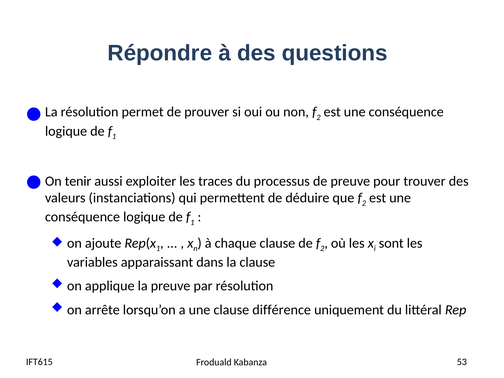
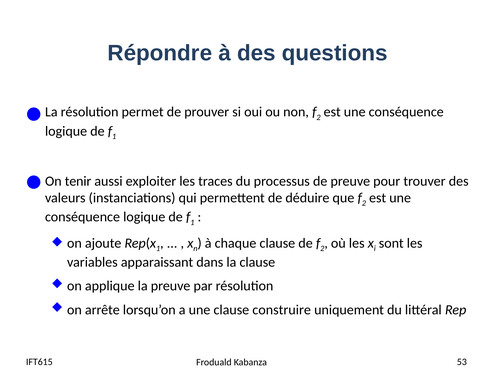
différence: différence -> construire
